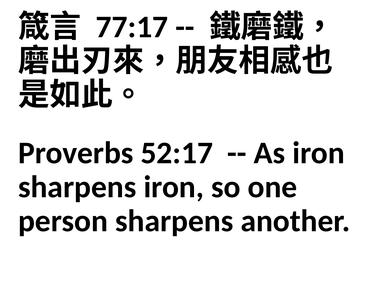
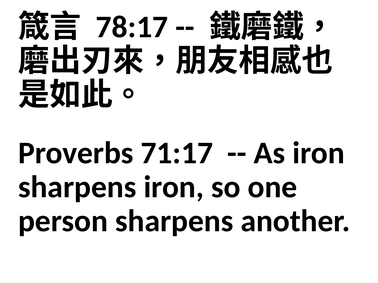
77:17: 77:17 -> 78:17
52:17: 52:17 -> 71:17
